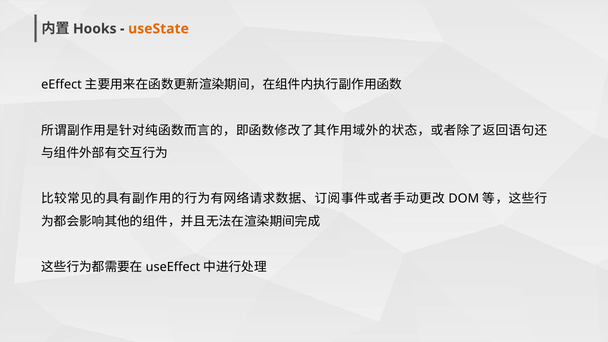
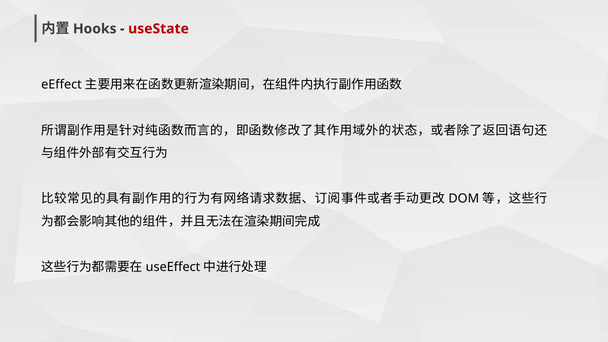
useState colour: orange -> red
